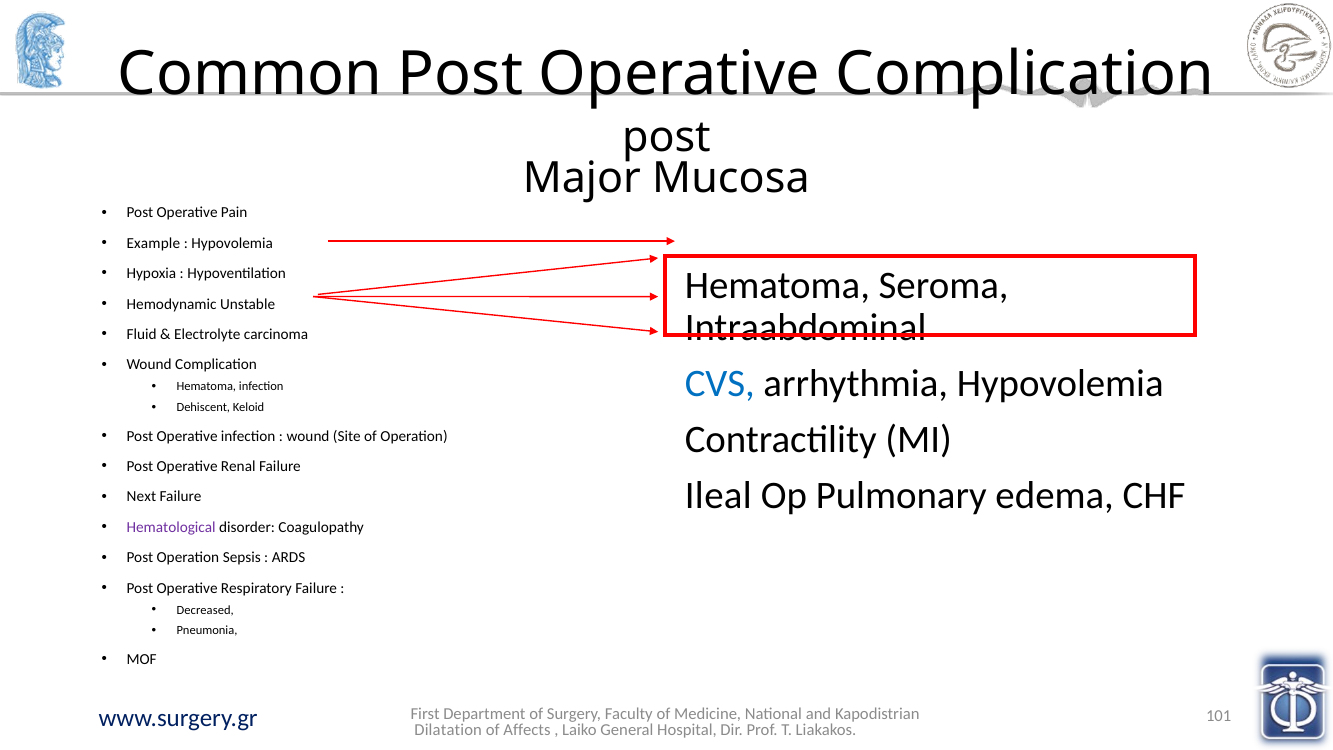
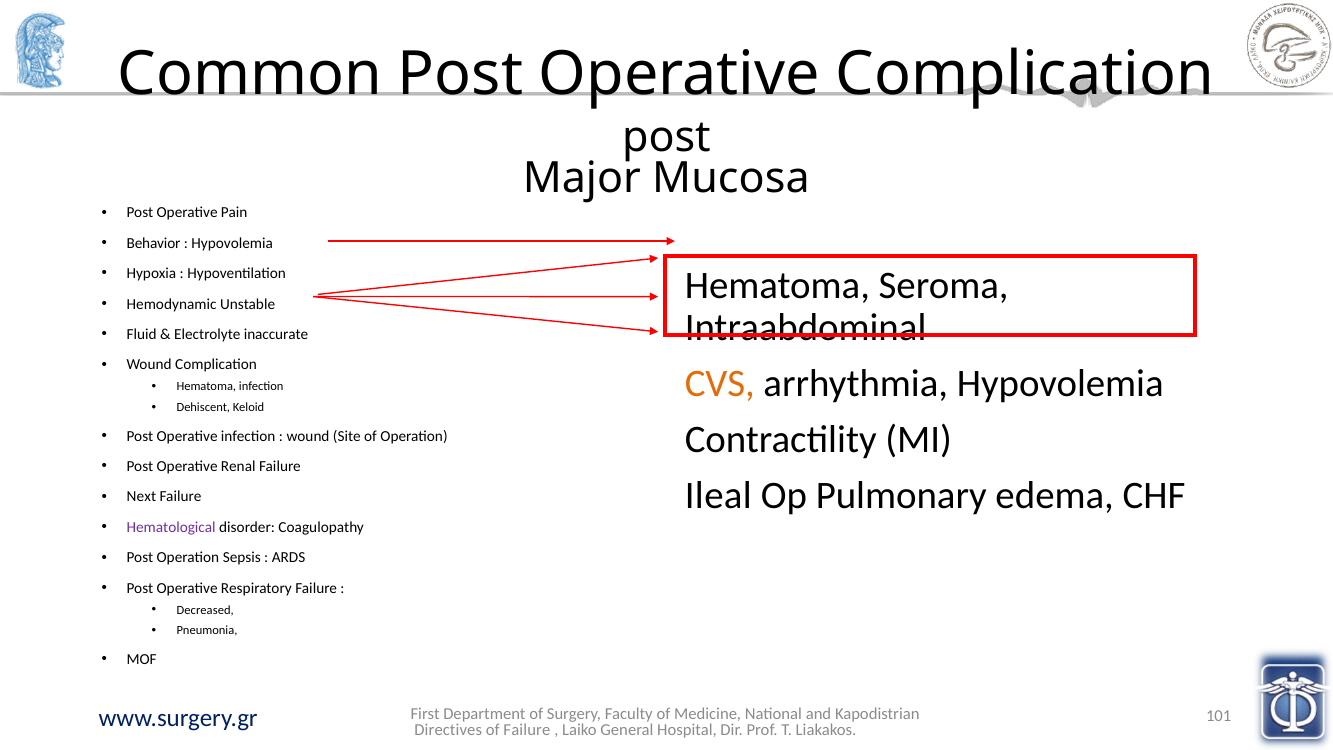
Example: Example -> Behavior
carcinoma: carcinoma -> inaccurate
CVS colour: blue -> orange
Dilatation: Dilatation -> Directives
of Affects: Affects -> Failure
